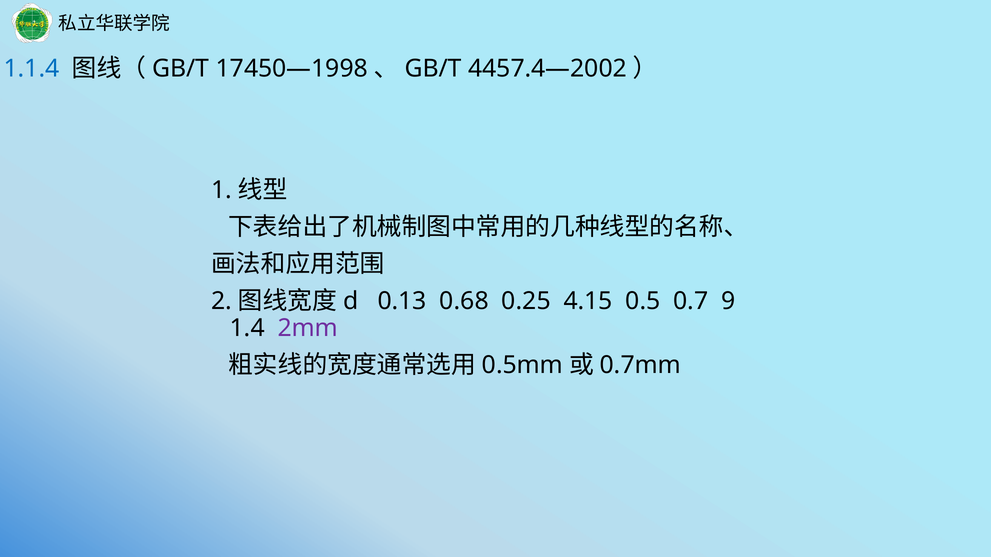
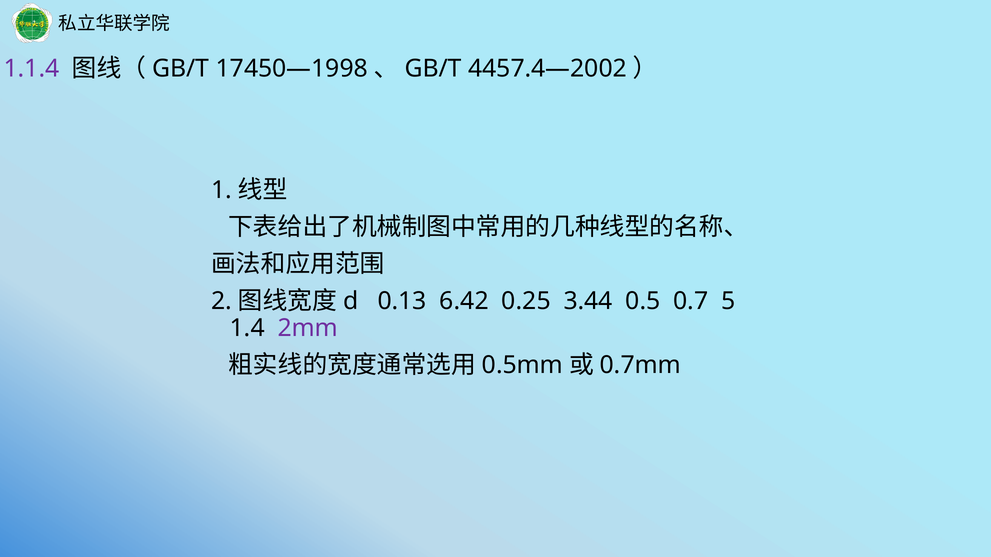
1.1.4 colour: blue -> purple
0.68: 0.68 -> 6.42
4.15: 4.15 -> 3.44
9: 9 -> 5
